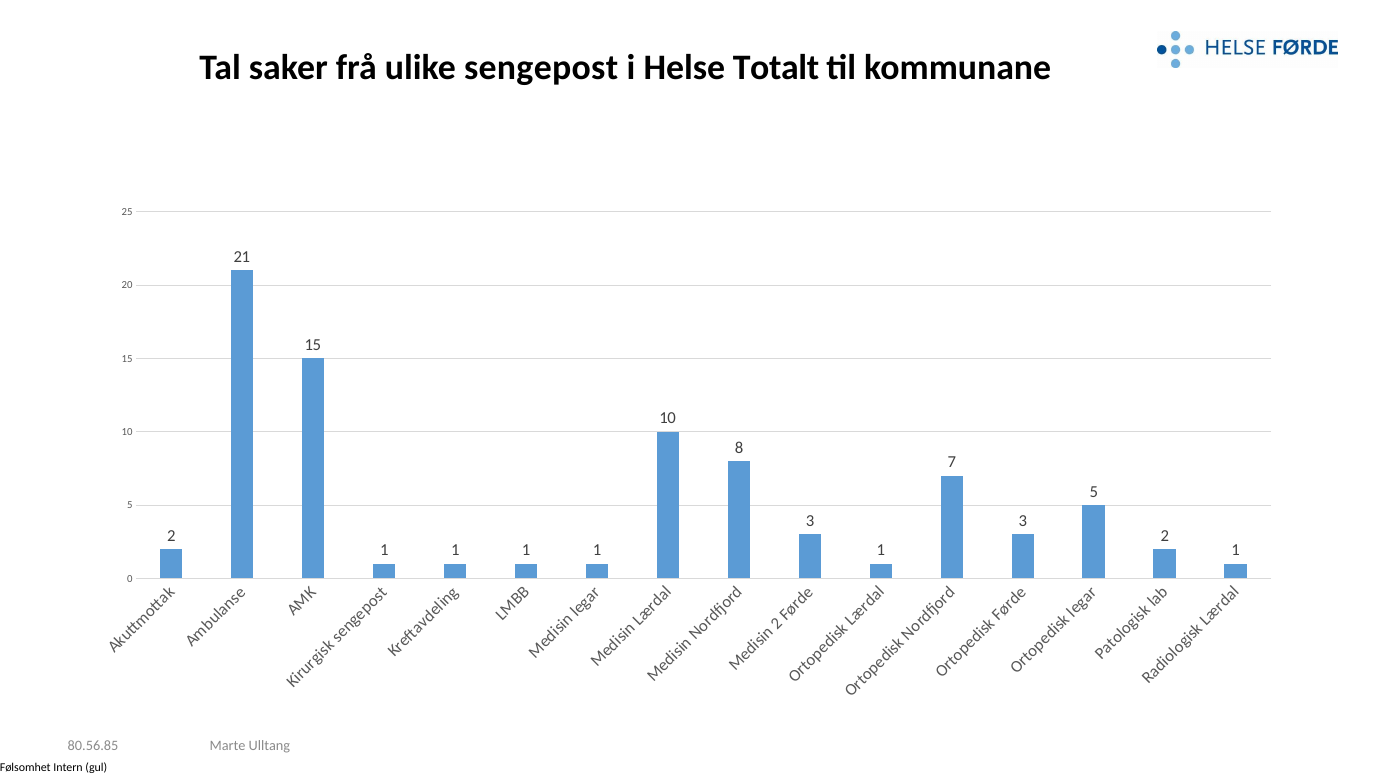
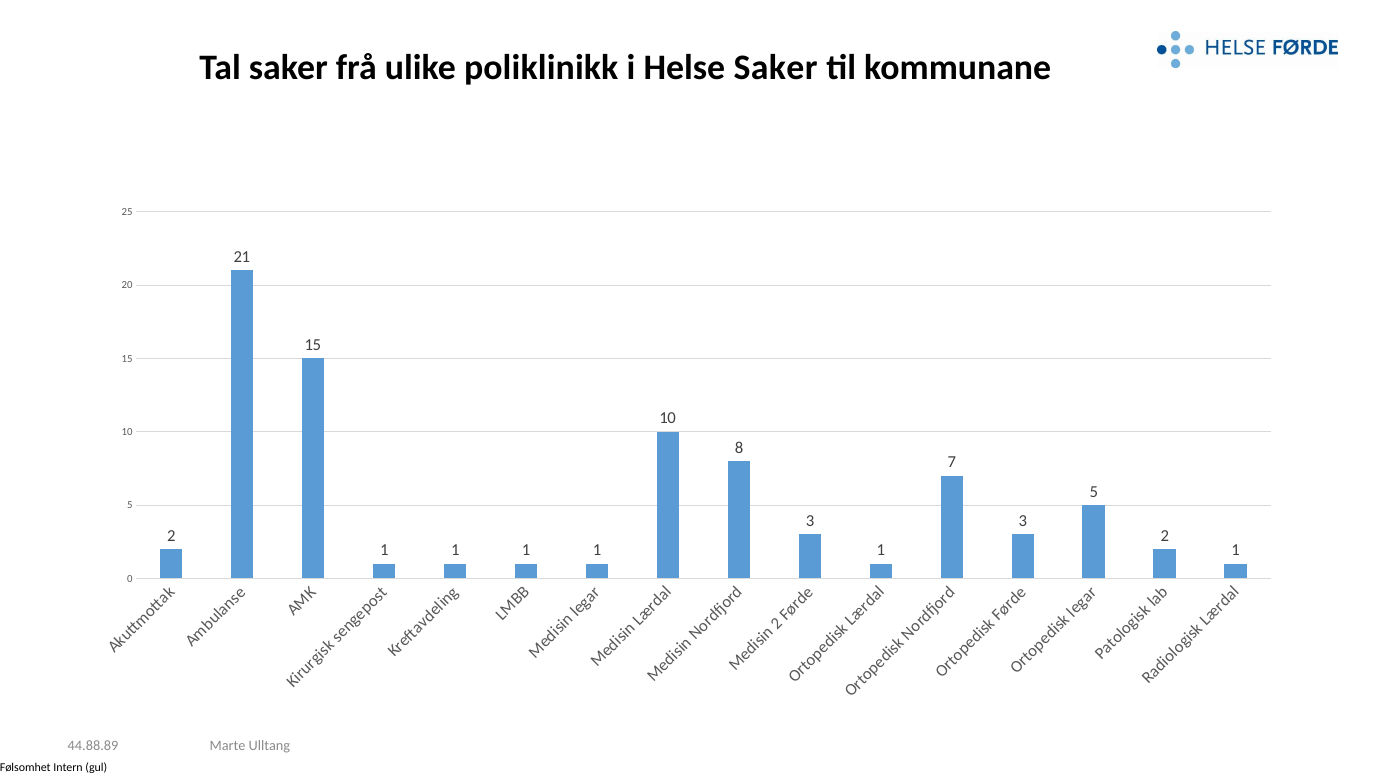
sengepost: sengepost -> poliklinikk
Helse Totalt: Totalt -> Saker
80.56.85: 80.56.85 -> 44.88.89
